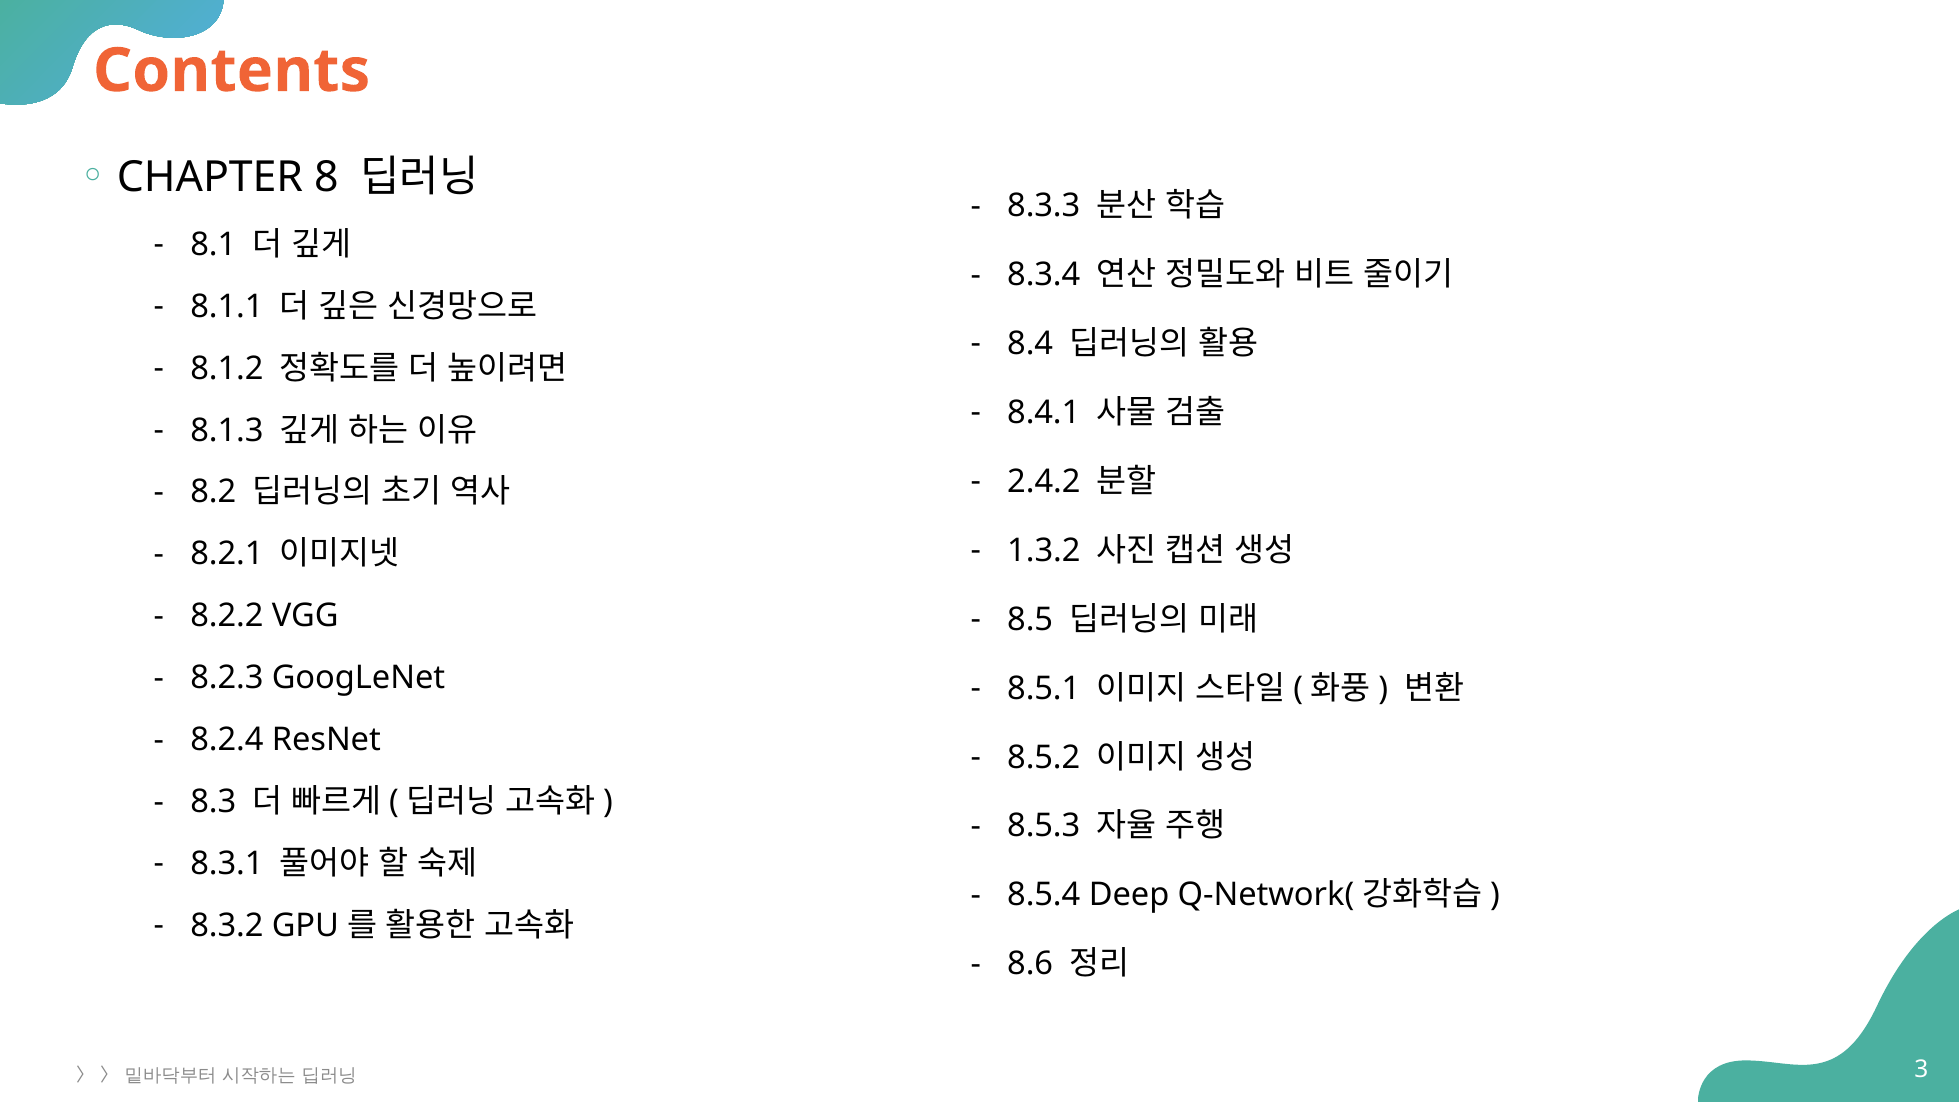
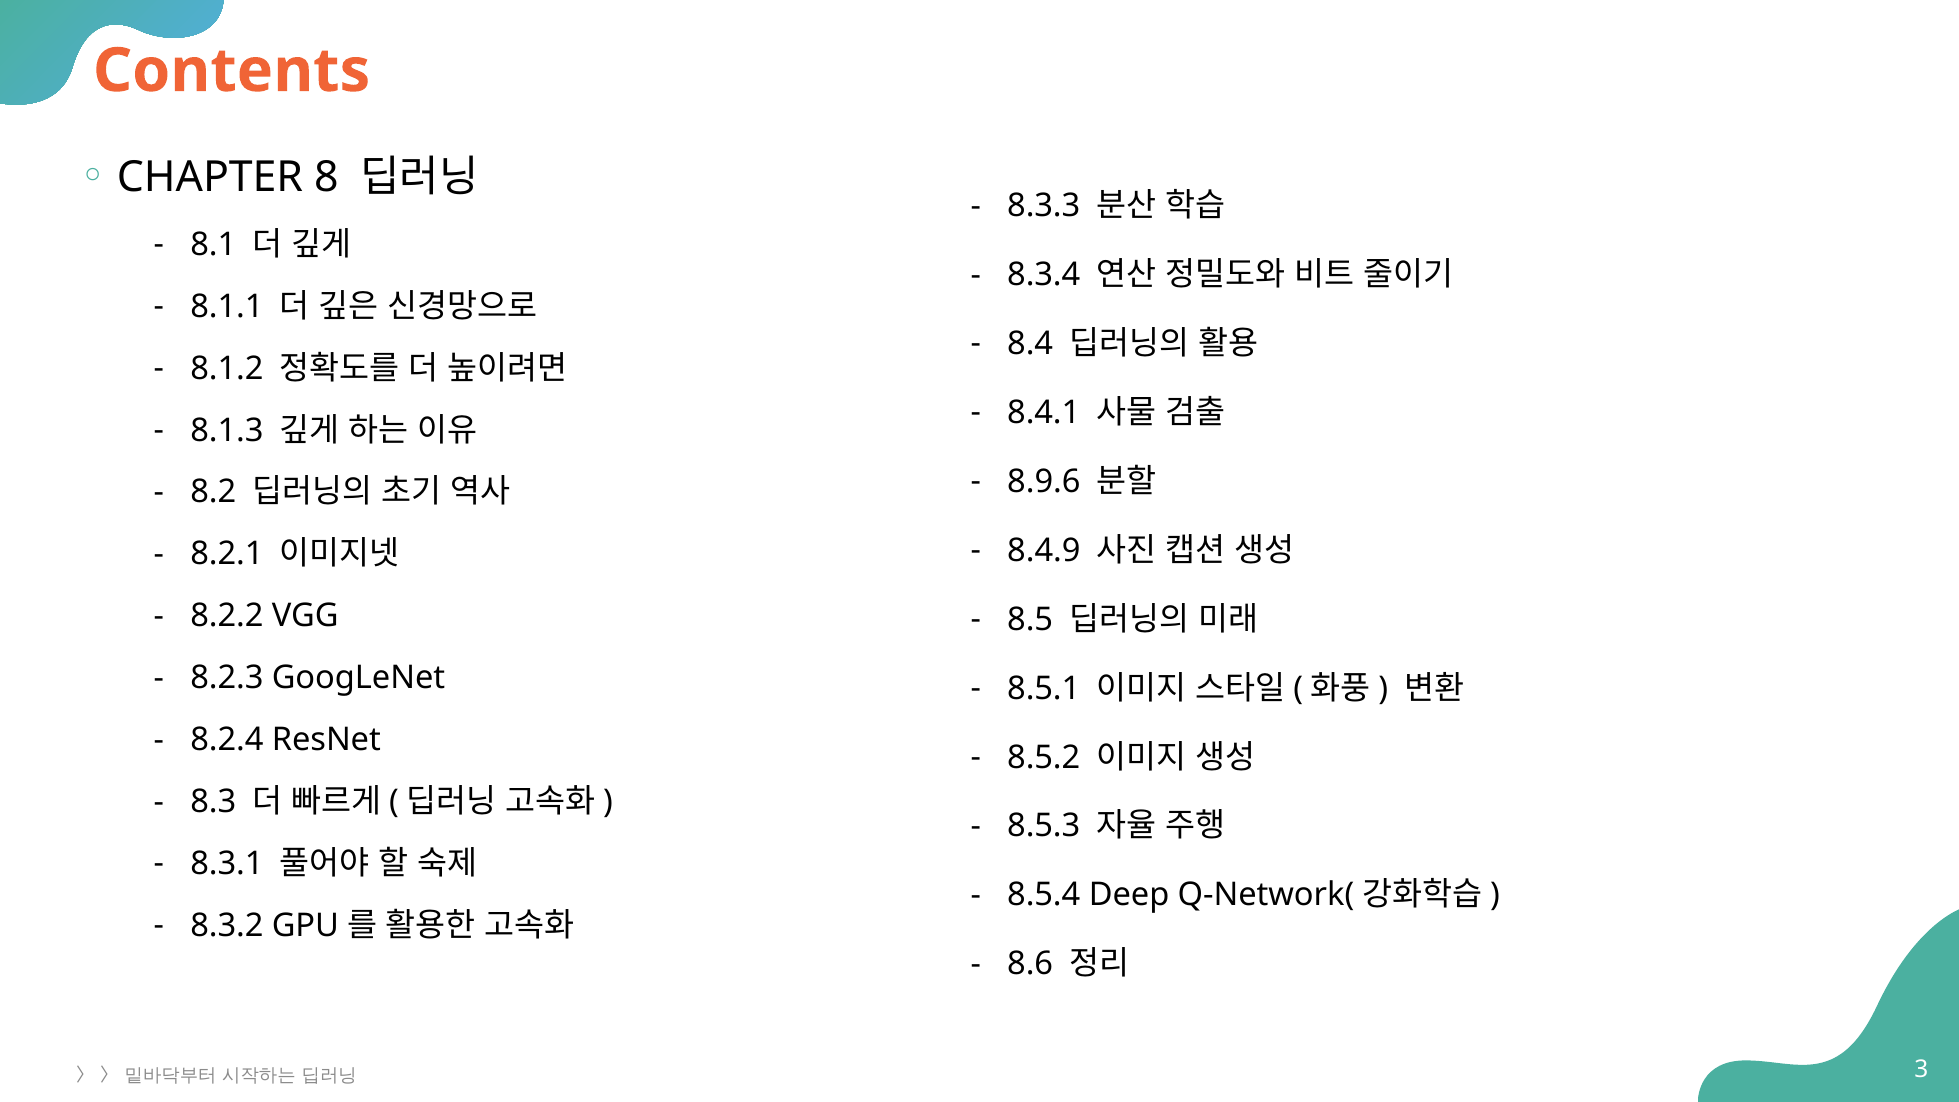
2.4.2: 2.4.2 -> 8.9.6
1.3.2: 1.3.2 -> 8.4.9
